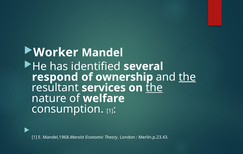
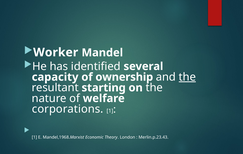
respond: respond -> capacity
services: services -> starting
the at (154, 88) underline: present -> none
consumption: consumption -> corporations
